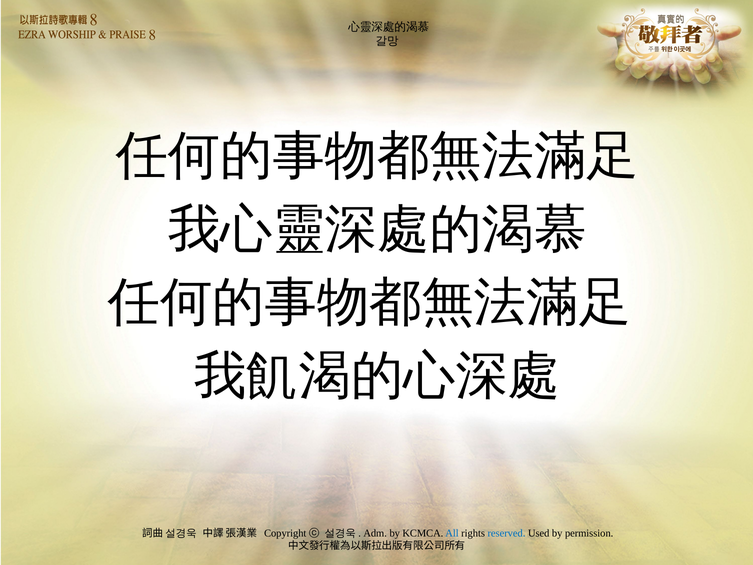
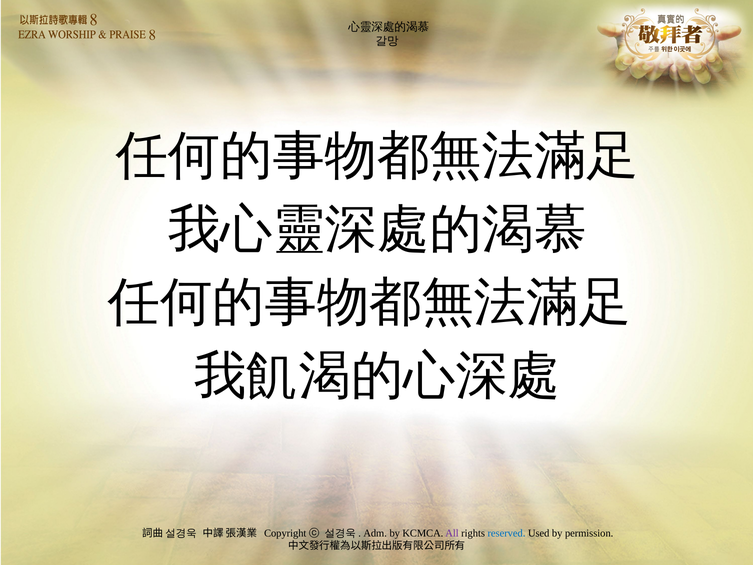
All colour: blue -> purple
